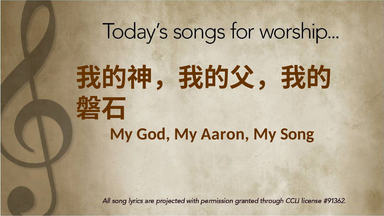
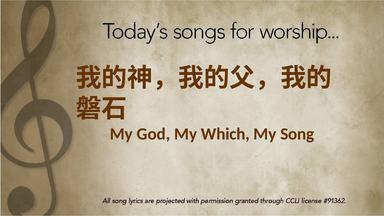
Aaron: Aaron -> Which
